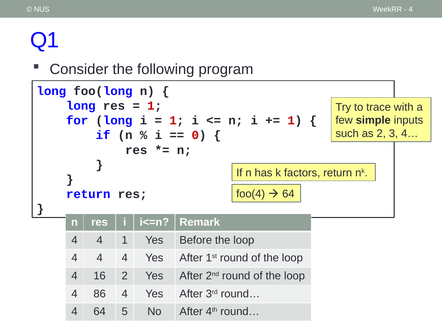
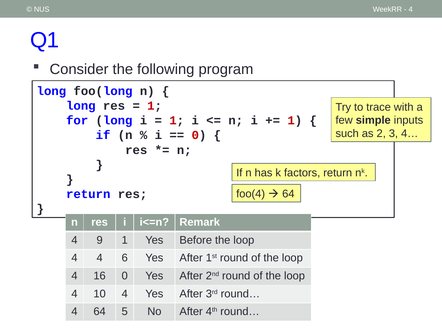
4 at (100, 240): 4 -> 9
4 4 4: 4 -> 6
16 2: 2 -> 0
86: 86 -> 10
